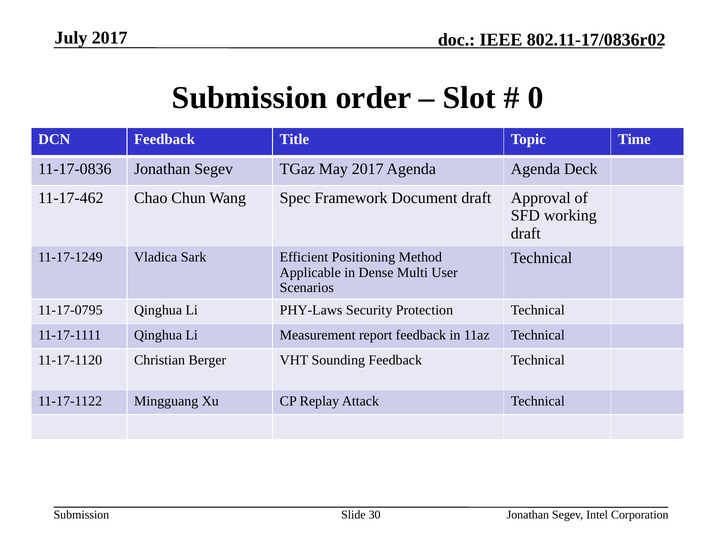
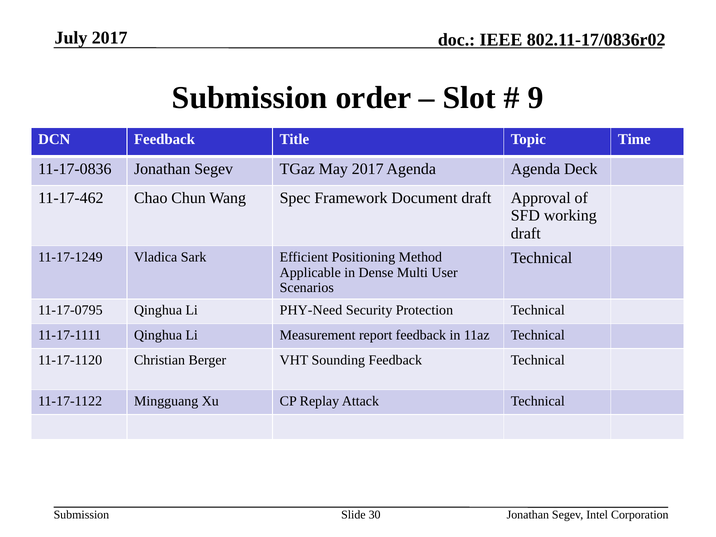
0: 0 -> 9
PHY-Laws: PHY-Laws -> PHY-Need
